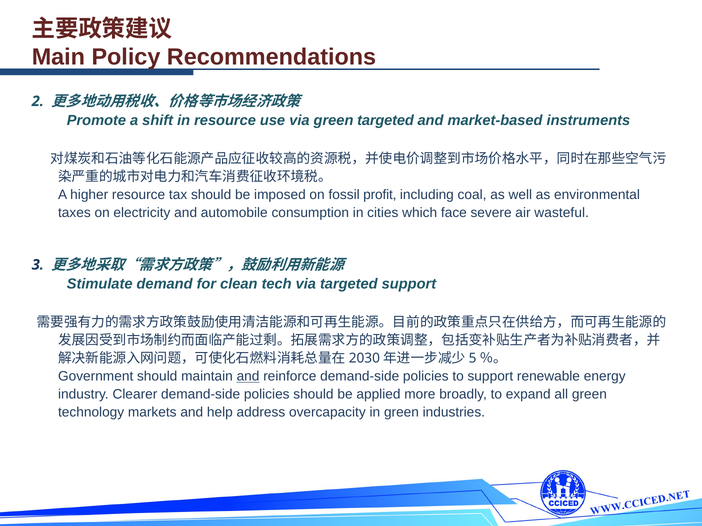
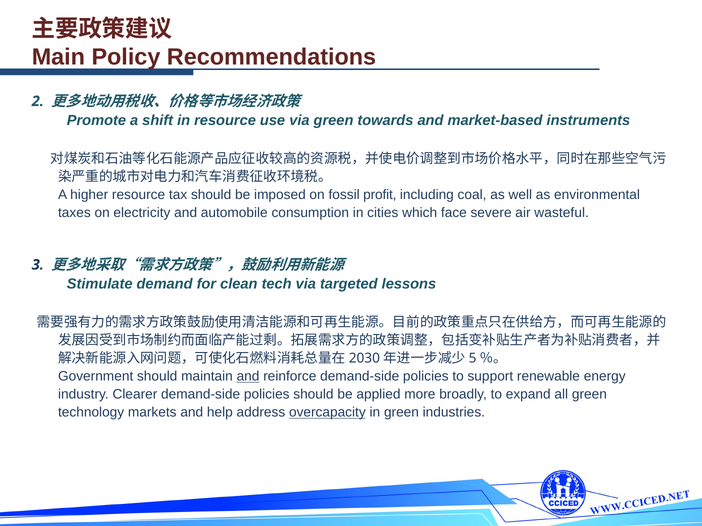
green targeted: targeted -> towards
targeted support: support -> lessons
overcapacity underline: none -> present
